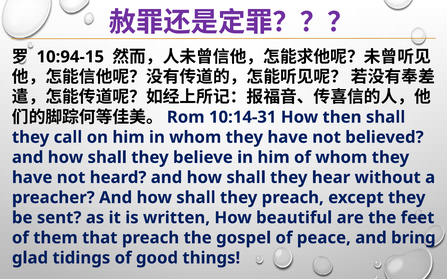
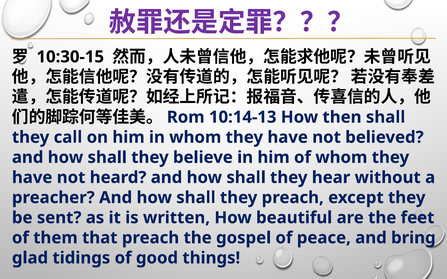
10:94-15: 10:94-15 -> 10:30-15
10:14-31: 10:14-31 -> 10:14-13
